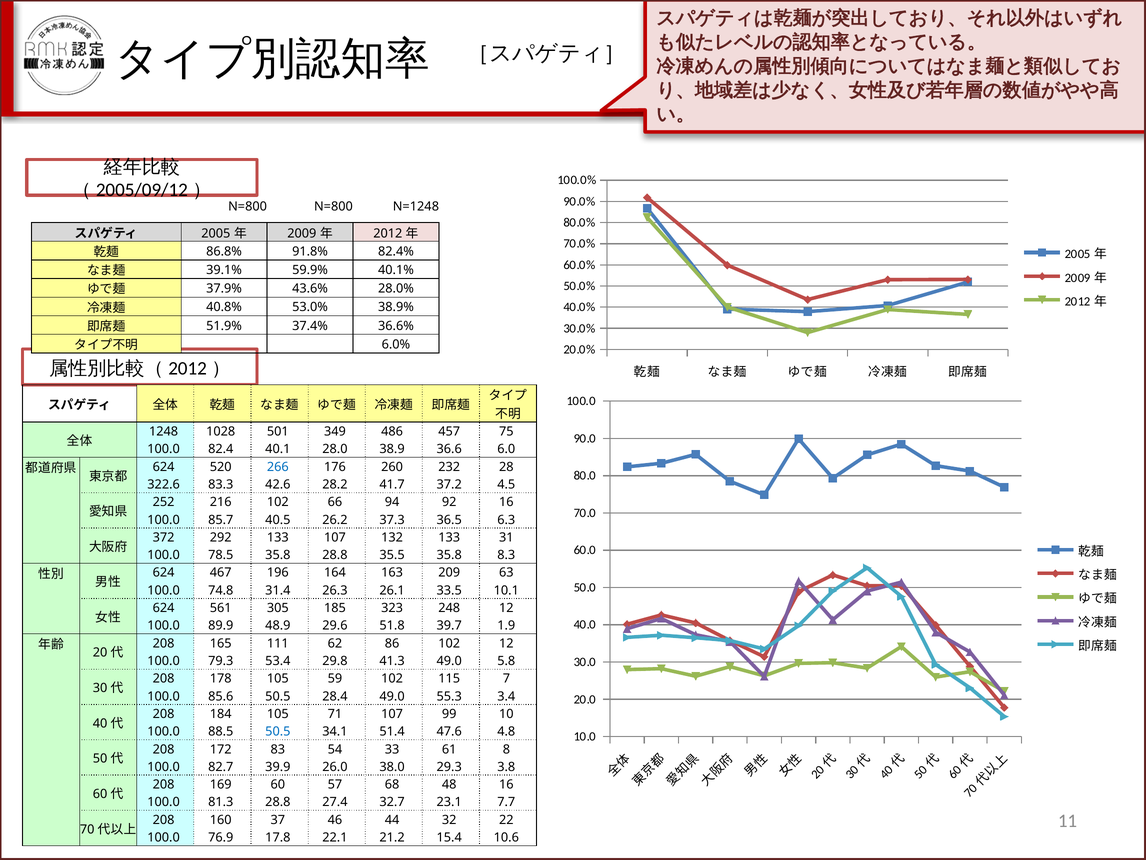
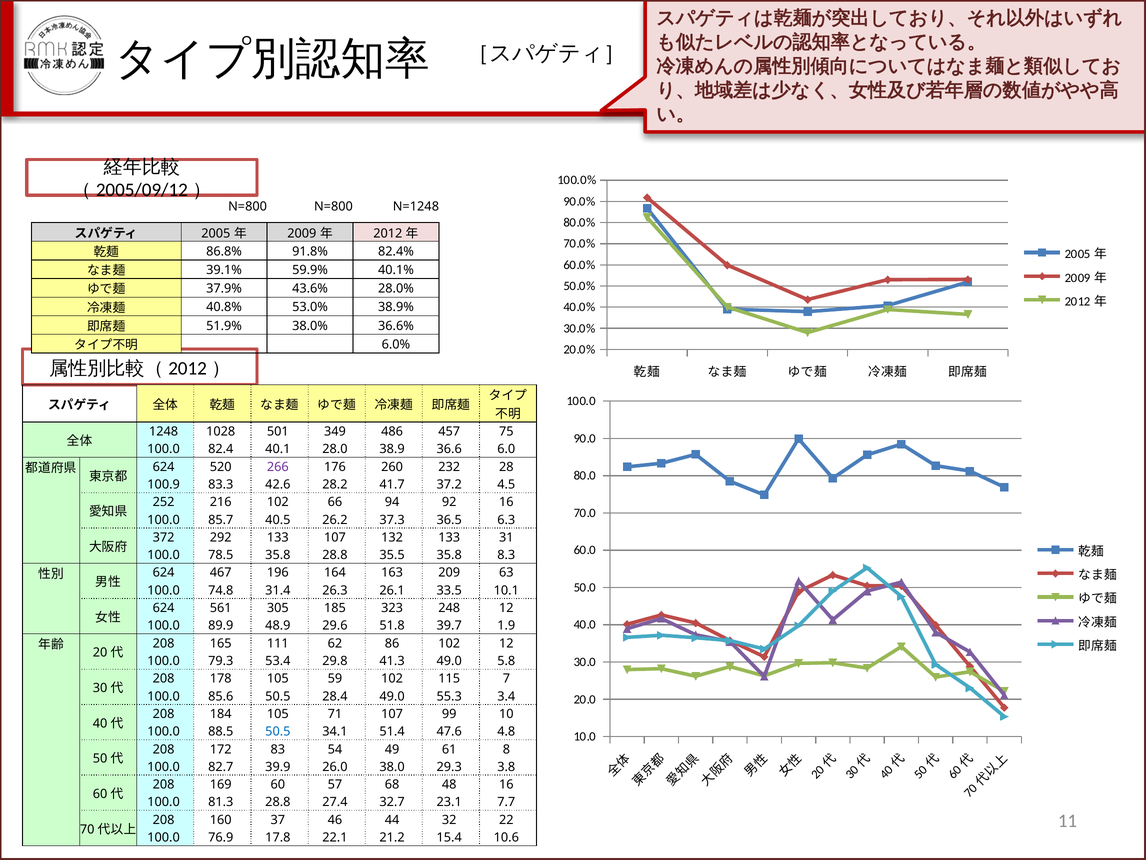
37.4%: 37.4% -> 38.0%
266 colour: blue -> purple
322.6: 322.6 -> 100.9
33: 33 -> 49
